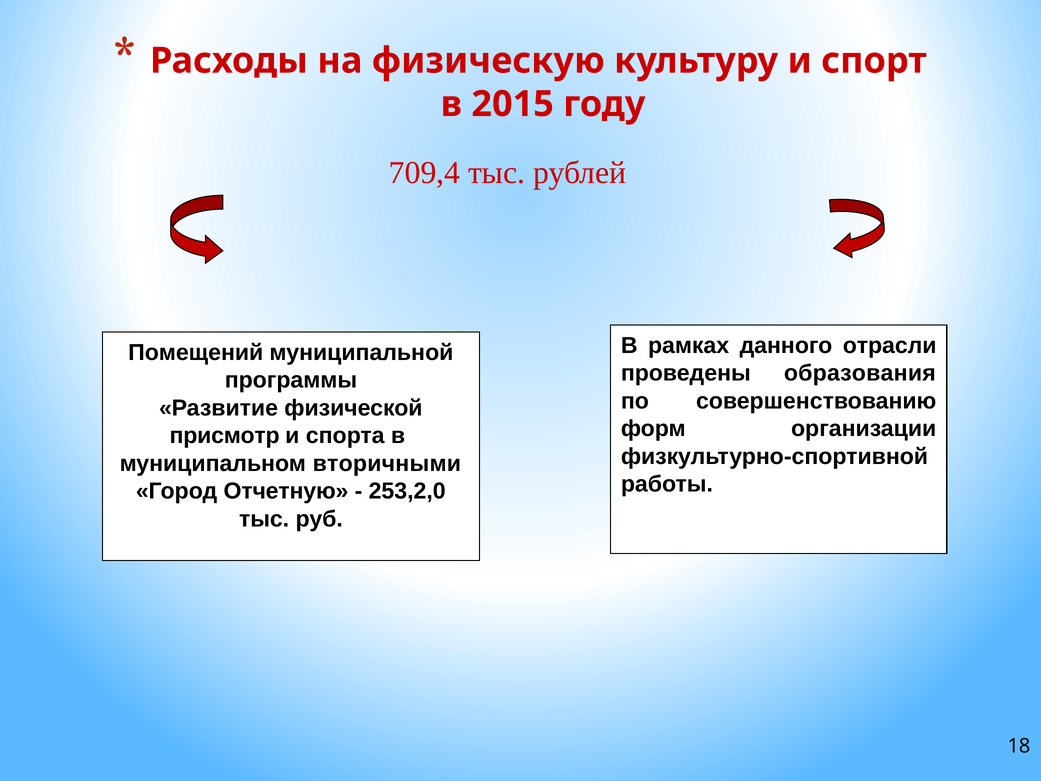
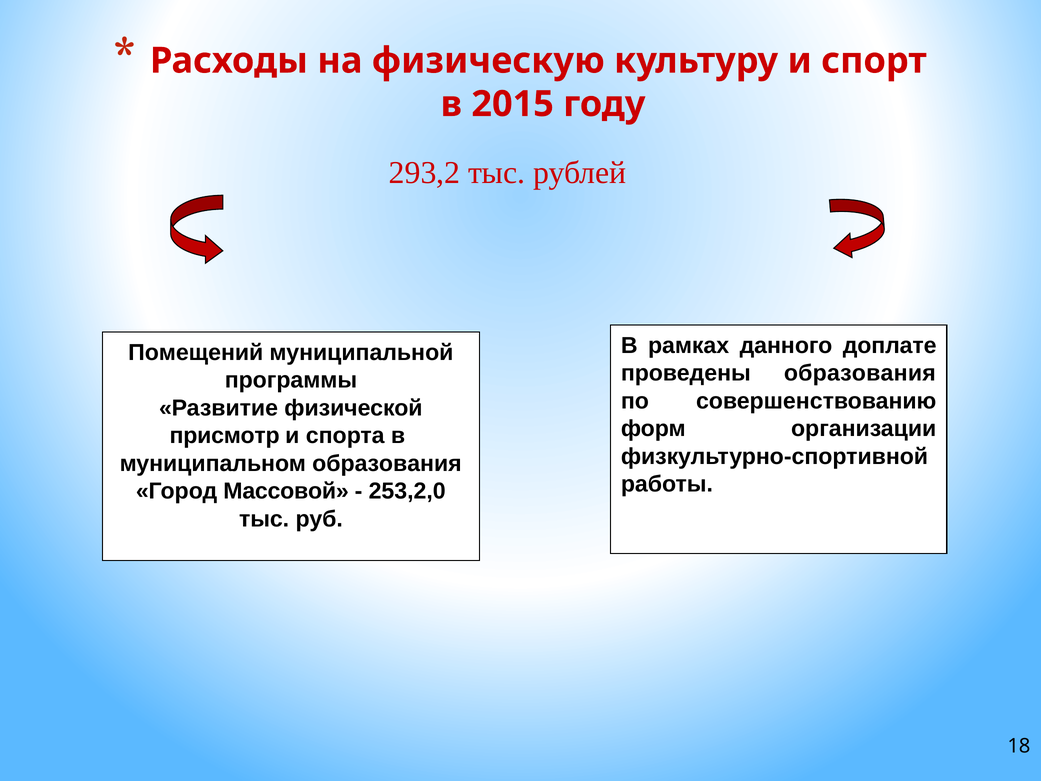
709,4: 709,4 -> 293,2
отрасли: отрасли -> доплате
муниципальном вторичными: вторичными -> образования
Отчетную: Отчетную -> Массовой
